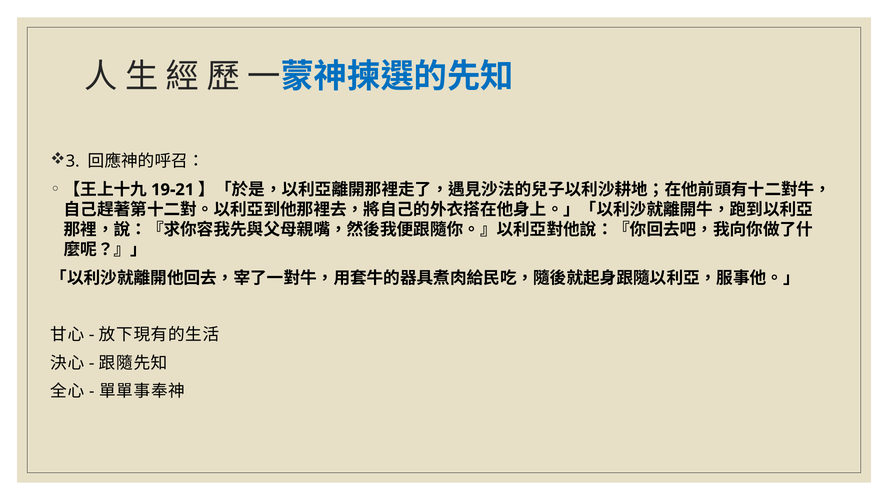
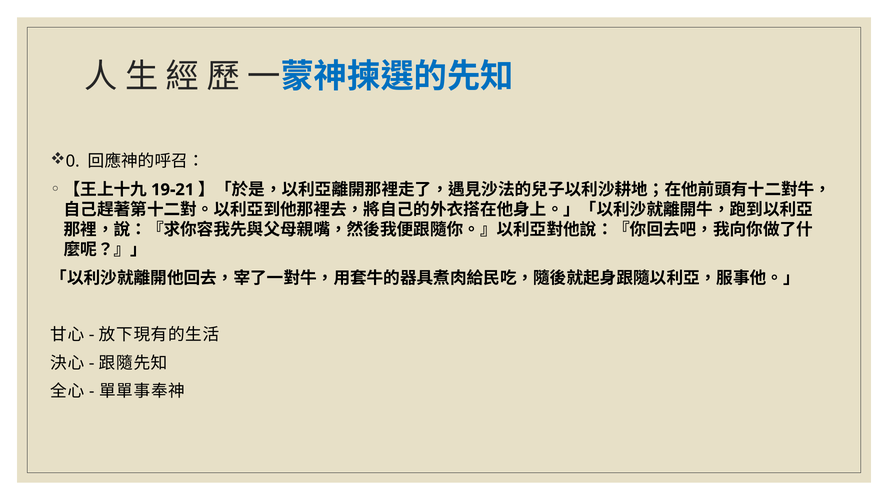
3: 3 -> 0
